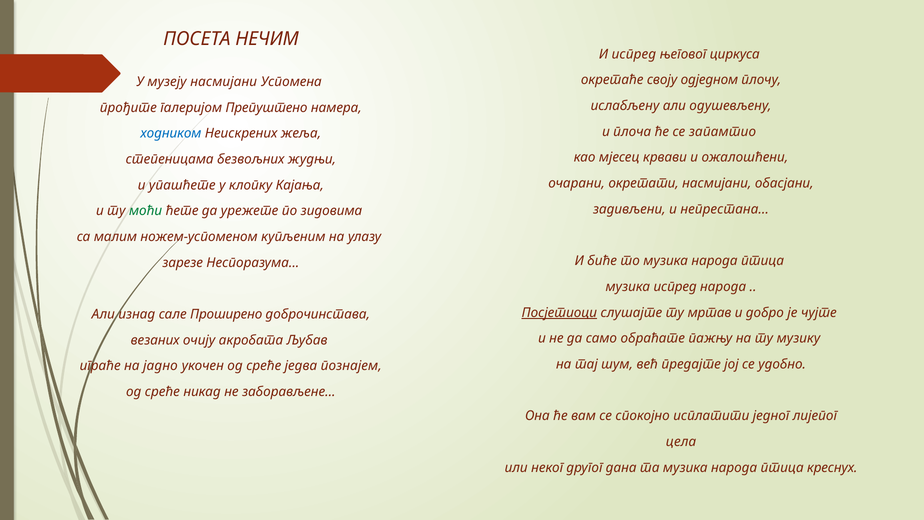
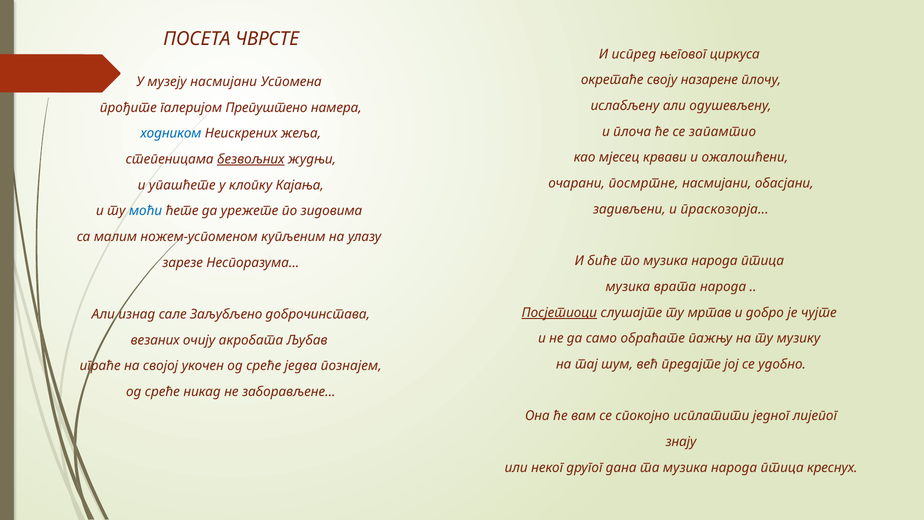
НЕЧИМ: НЕЧИМ -> ЧВРСТЕ
одједном: одједном -> назарене
безвољних underline: none -> present
окретати: окретати -> посмртне
непрестана: непрестана -> праскозорја
моћи colour: green -> blue
музика испред: испред -> врата
Проширено: Проширено -> Заљубљено
јадно: јадно -> својој
цела: цела -> знају
